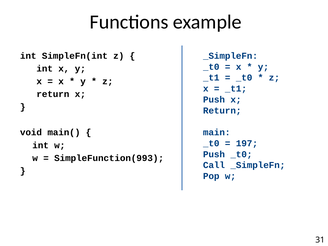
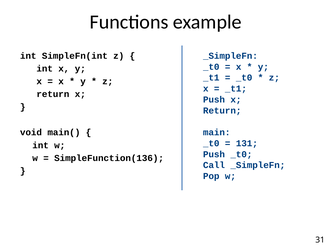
197: 197 -> 131
SimpleFunction(993: SimpleFunction(993 -> SimpleFunction(136
